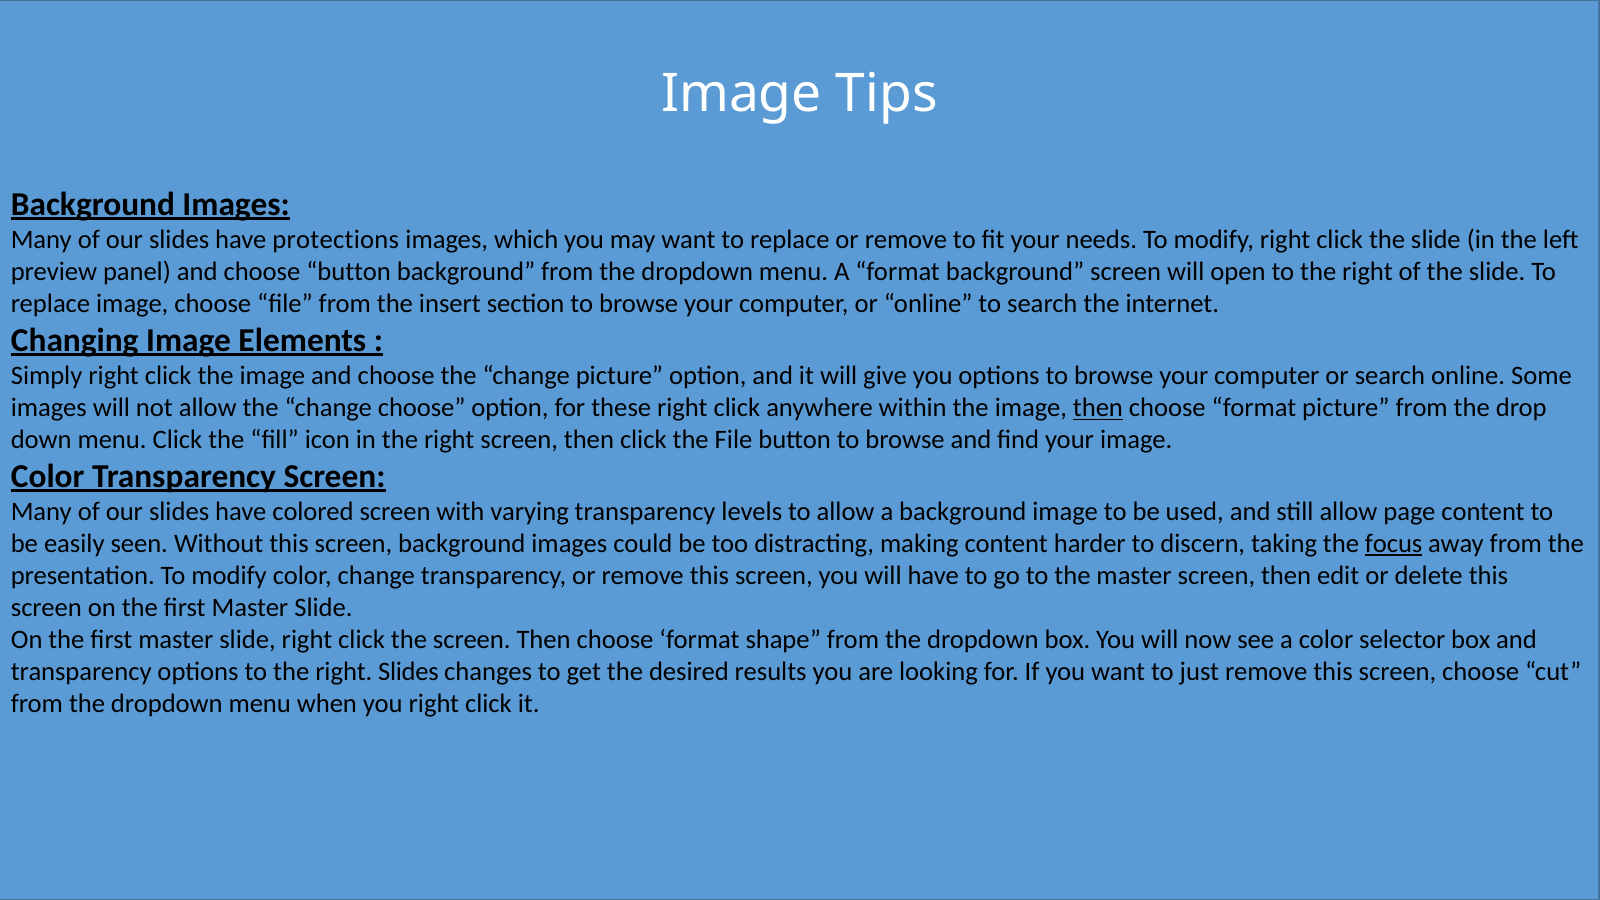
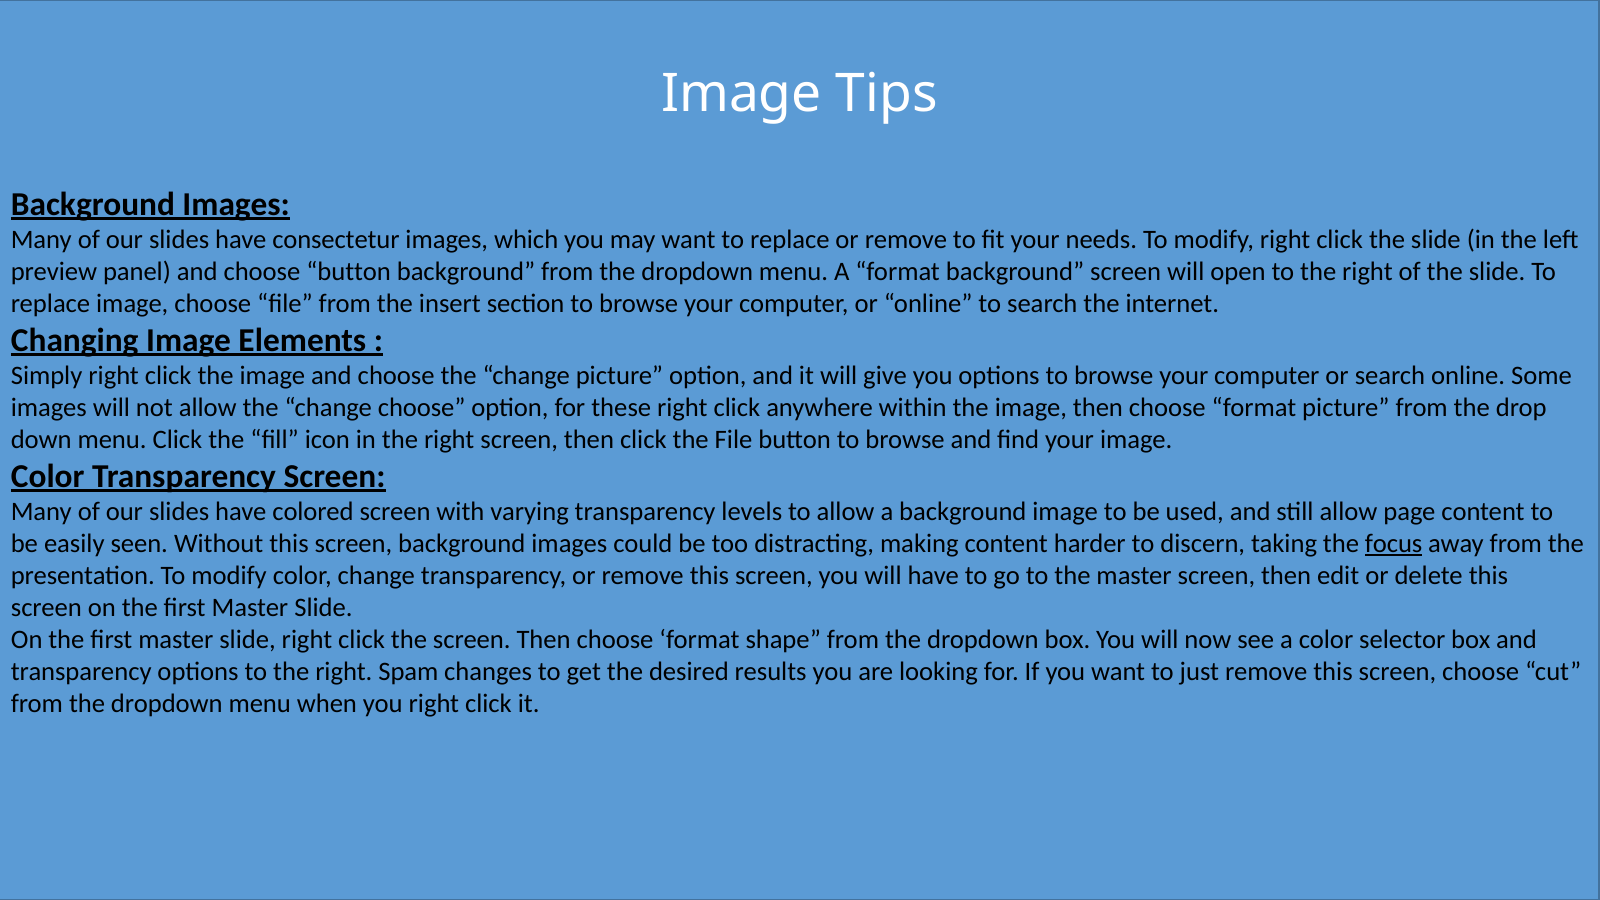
protections: protections -> consectetur
then at (1098, 408) underline: present -> none
right Slides: Slides -> Spam
